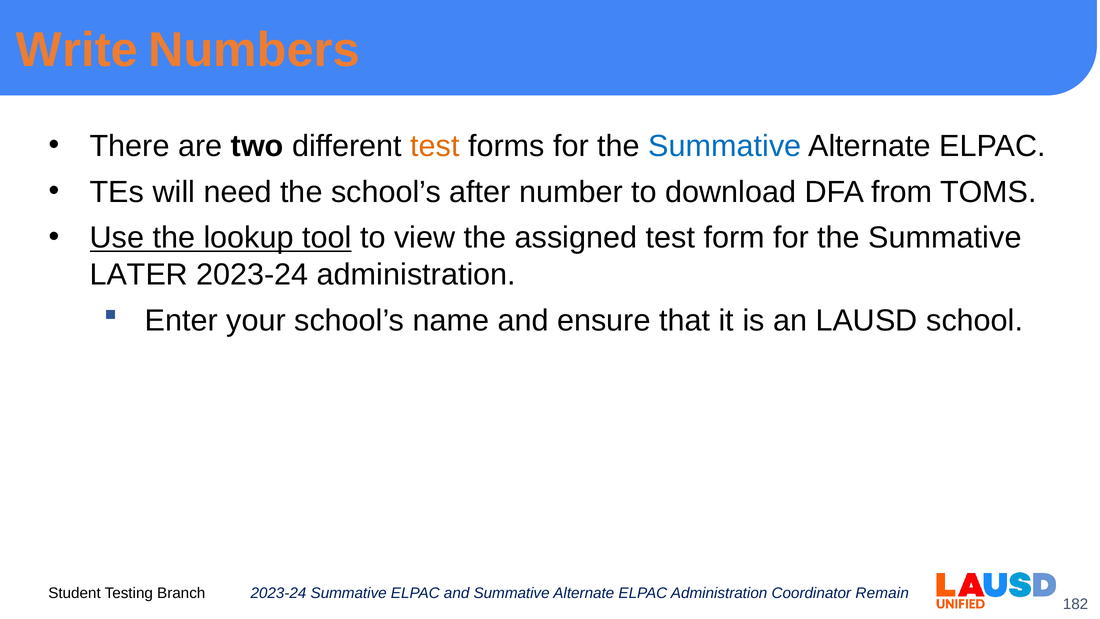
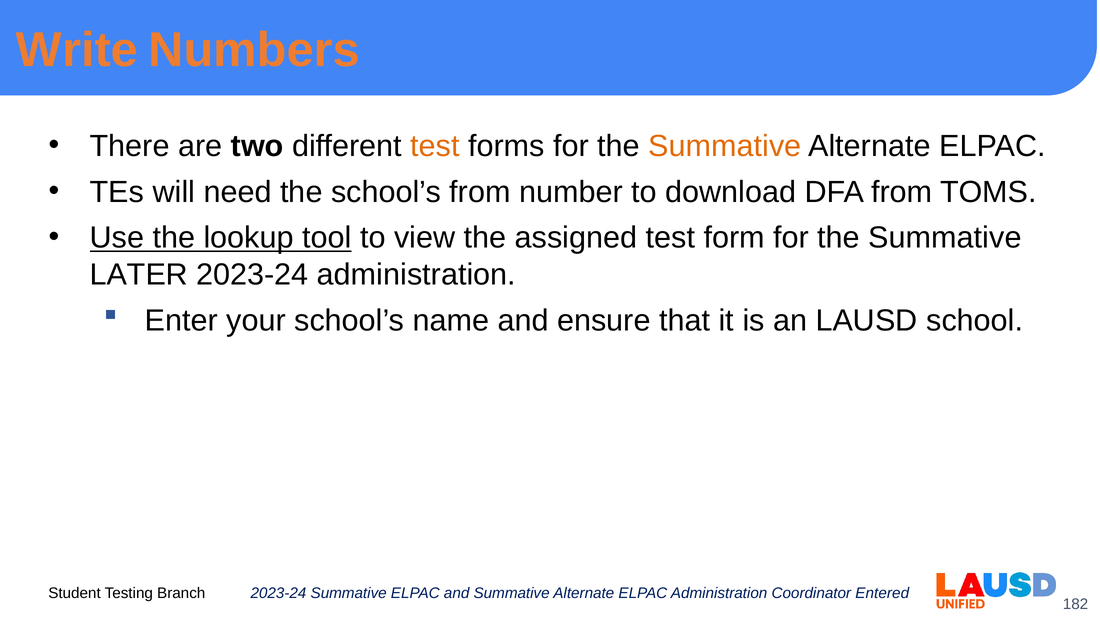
Summative at (725, 146) colour: blue -> orange
school’s after: after -> from
Remain: Remain -> Entered
